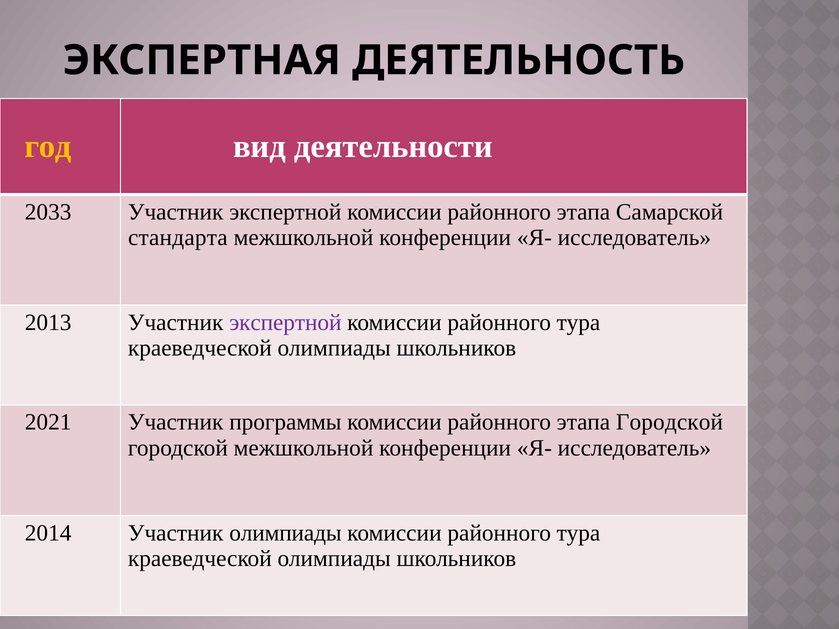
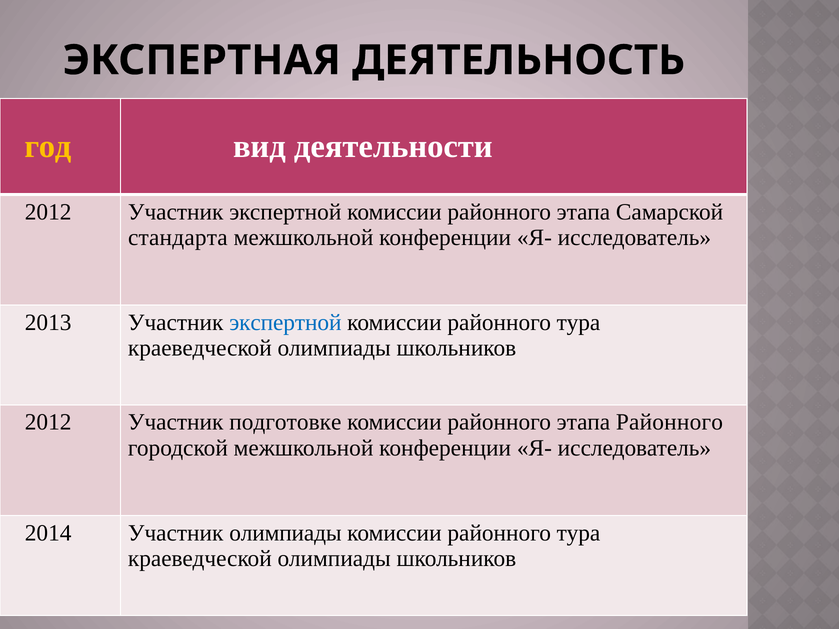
2033 at (48, 212): 2033 -> 2012
экспертной at (285, 323) colour: purple -> blue
2021 at (48, 422): 2021 -> 2012
программы: программы -> подготовке
этапа Городской: Городской -> Районного
